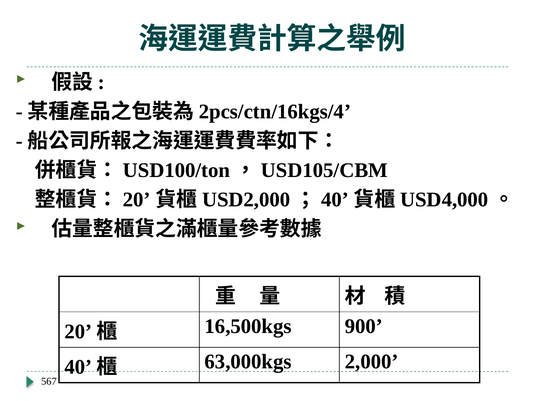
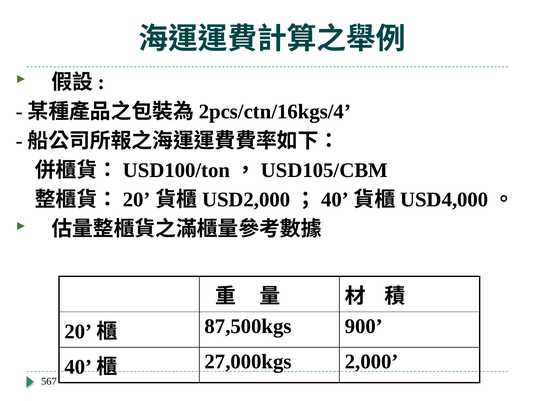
16,500kgs: 16,500kgs -> 87,500kgs
63,000kgs: 63,000kgs -> 27,000kgs
